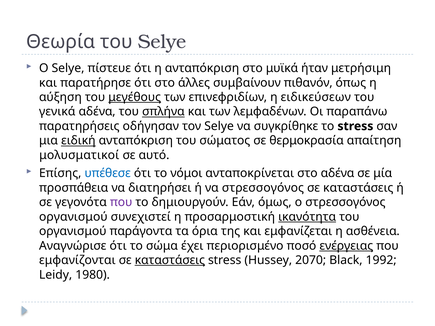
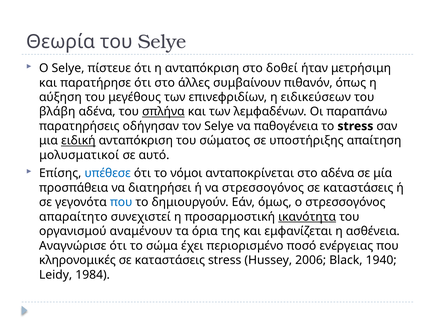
μυϊκά: μυϊκά -> δοθεί
μεγέθους underline: present -> none
γενικά: γενικά -> βλάβη
συγκρίθηκε: συγκρίθηκε -> παθογένεια
θερμοκρασία: θερμοκρασία -> υποστήριξης
που at (121, 202) colour: purple -> blue
οργανισμού at (73, 217): οργανισμού -> απαραίτητο
παράγοντα: παράγοντα -> αναμένουν
ενέργειας underline: present -> none
εμφανίζονται: εμφανίζονται -> κληρονομικές
καταστάσεις at (170, 260) underline: present -> none
2070: 2070 -> 2006
1992: 1992 -> 1940
1980: 1980 -> 1984
